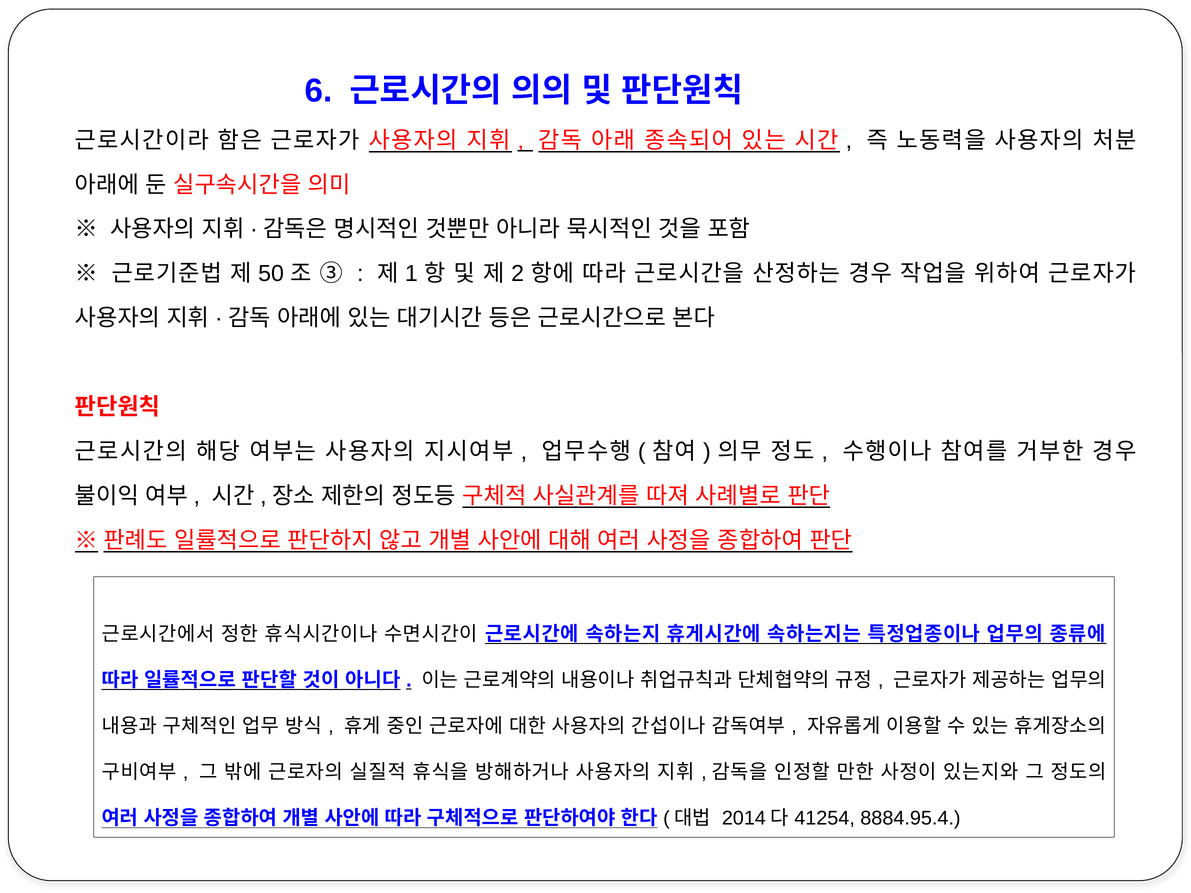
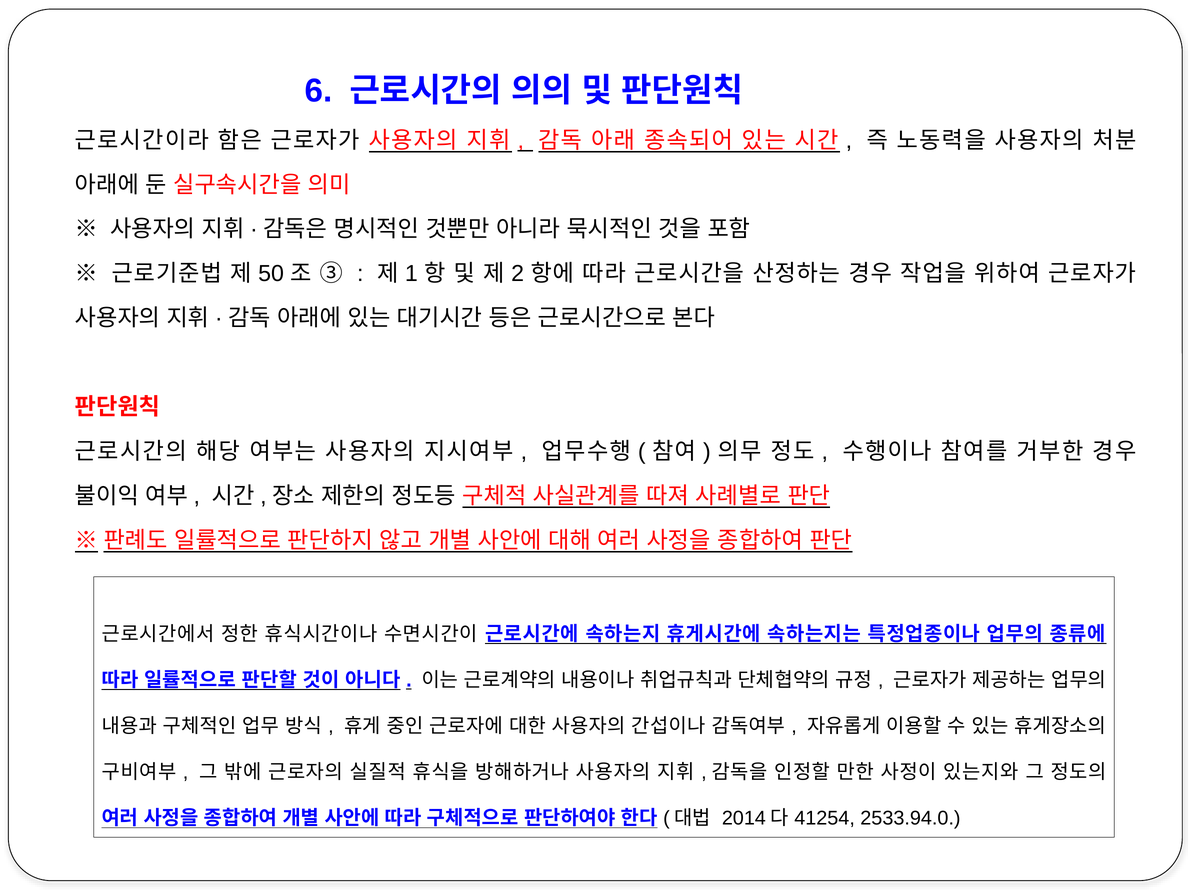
8884.95.4: 8884.95.4 -> 2533.94.0
